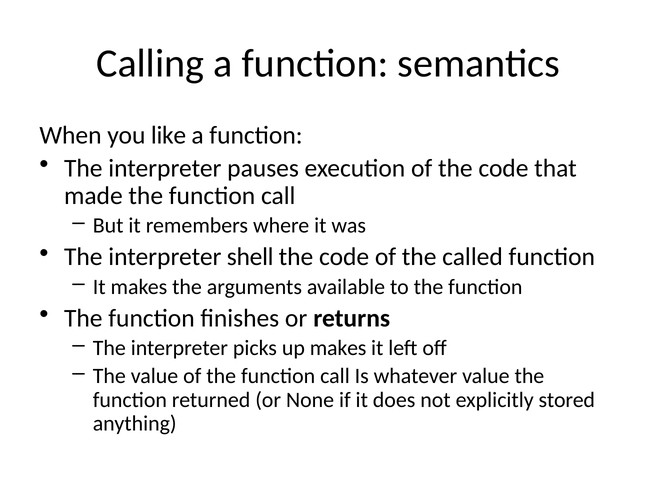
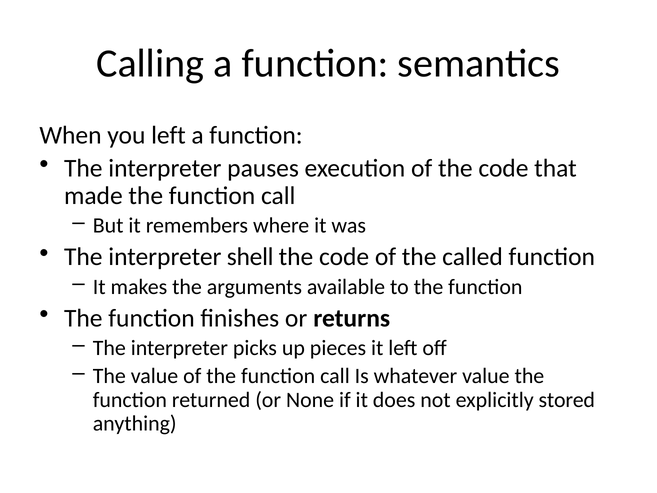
you like: like -> left
up makes: makes -> pieces
